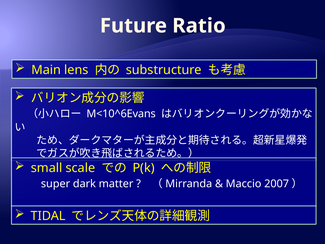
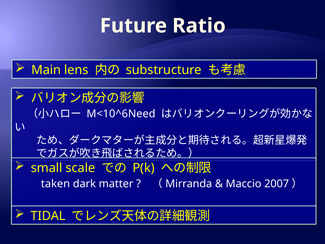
M<10^6Evans: M<10^6Evans -> M<10^6Need
super: super -> taken
